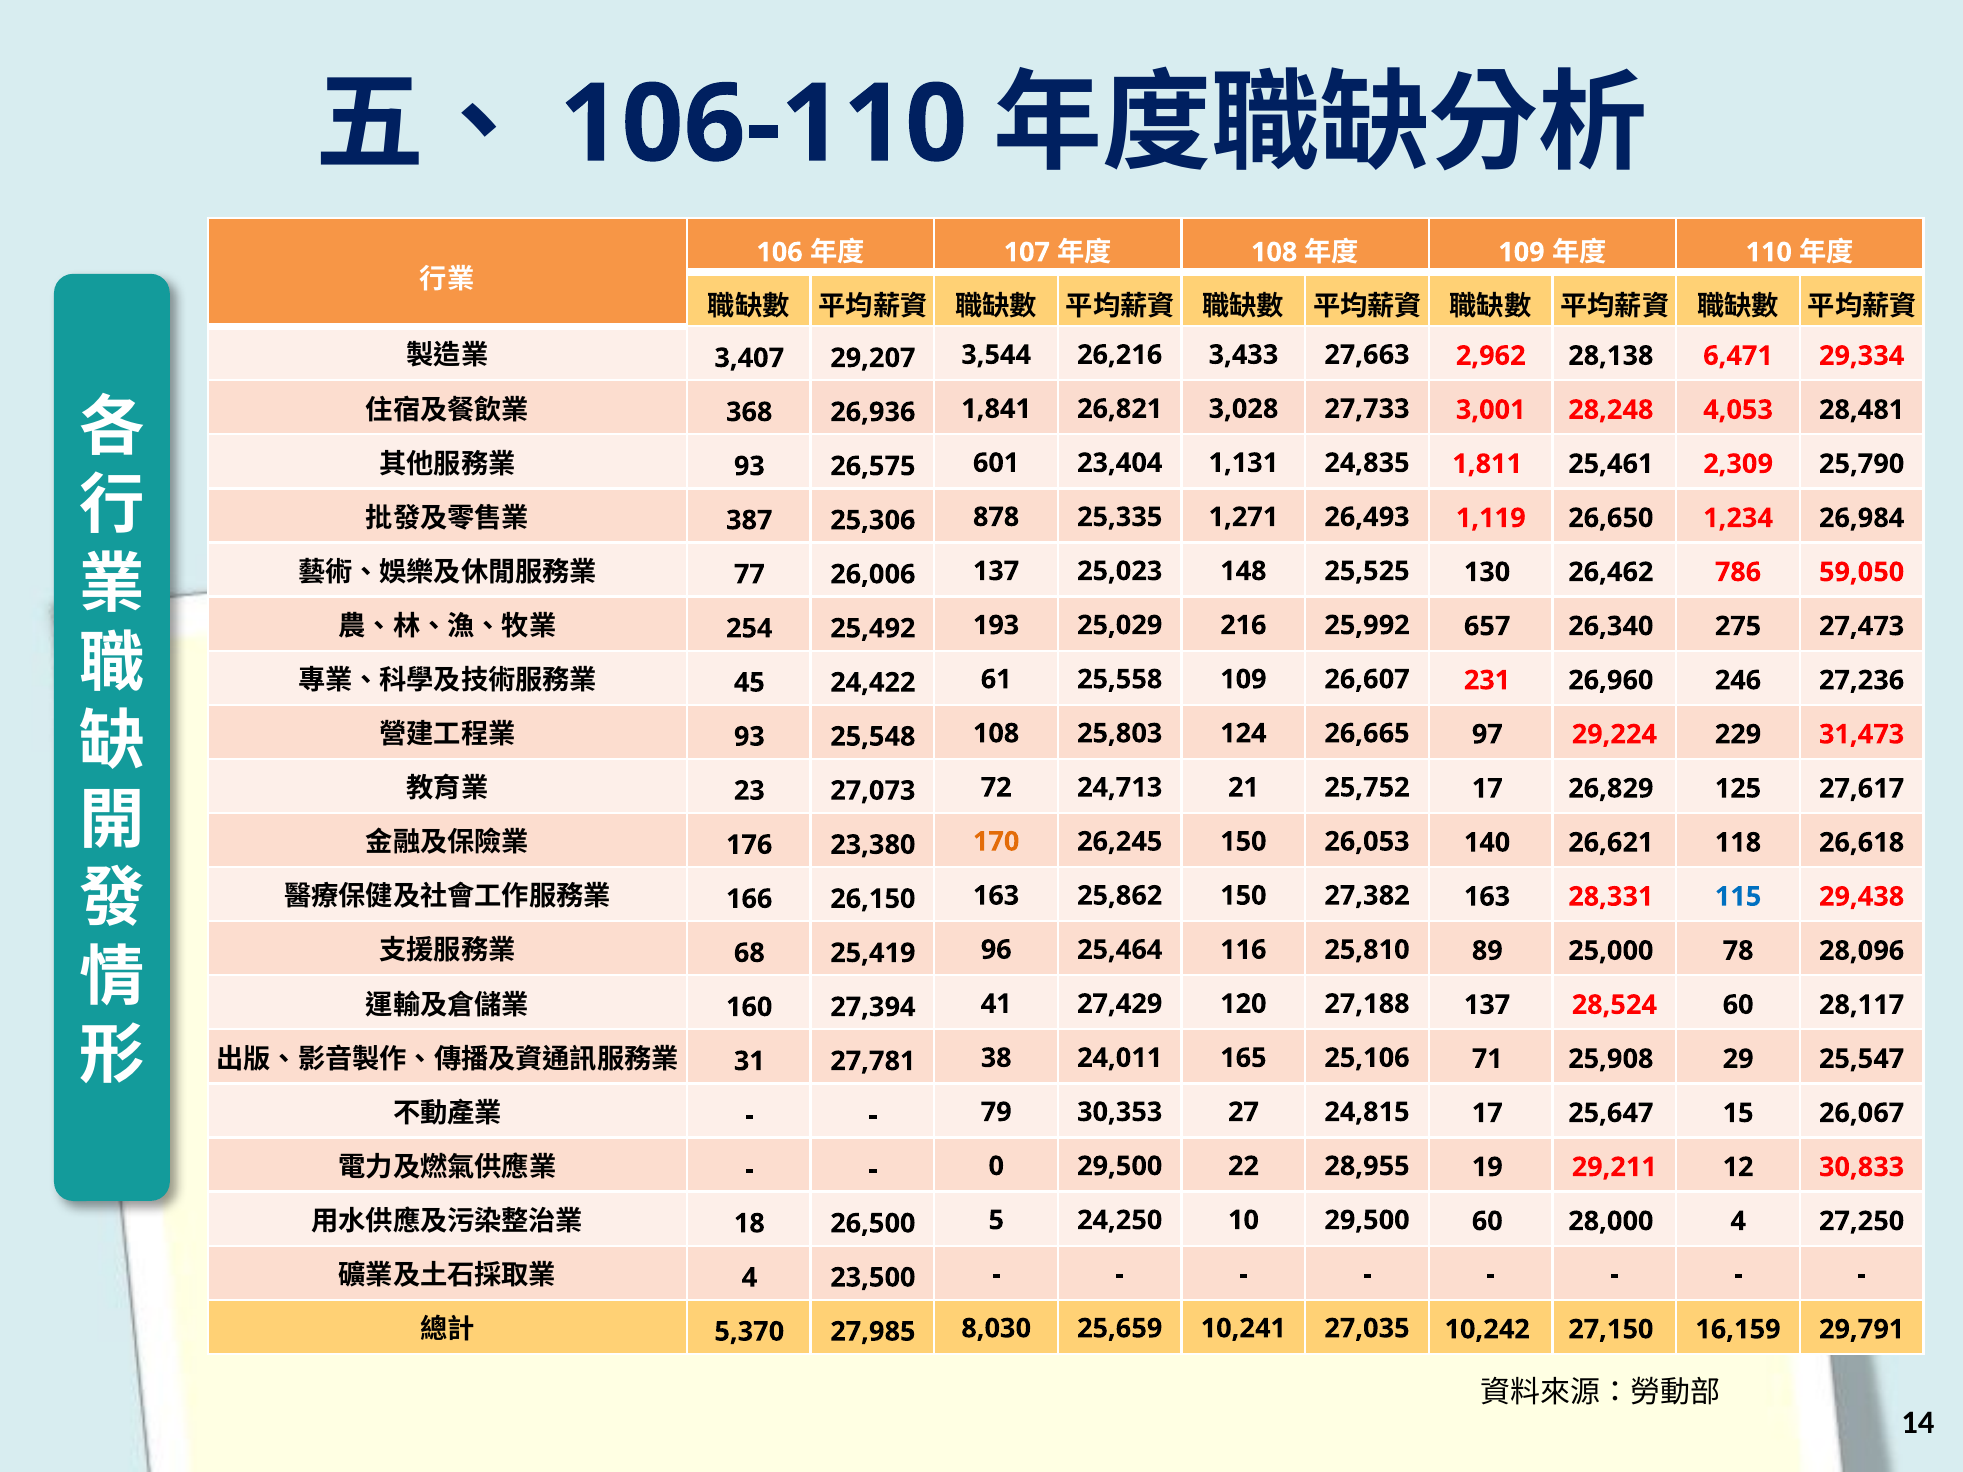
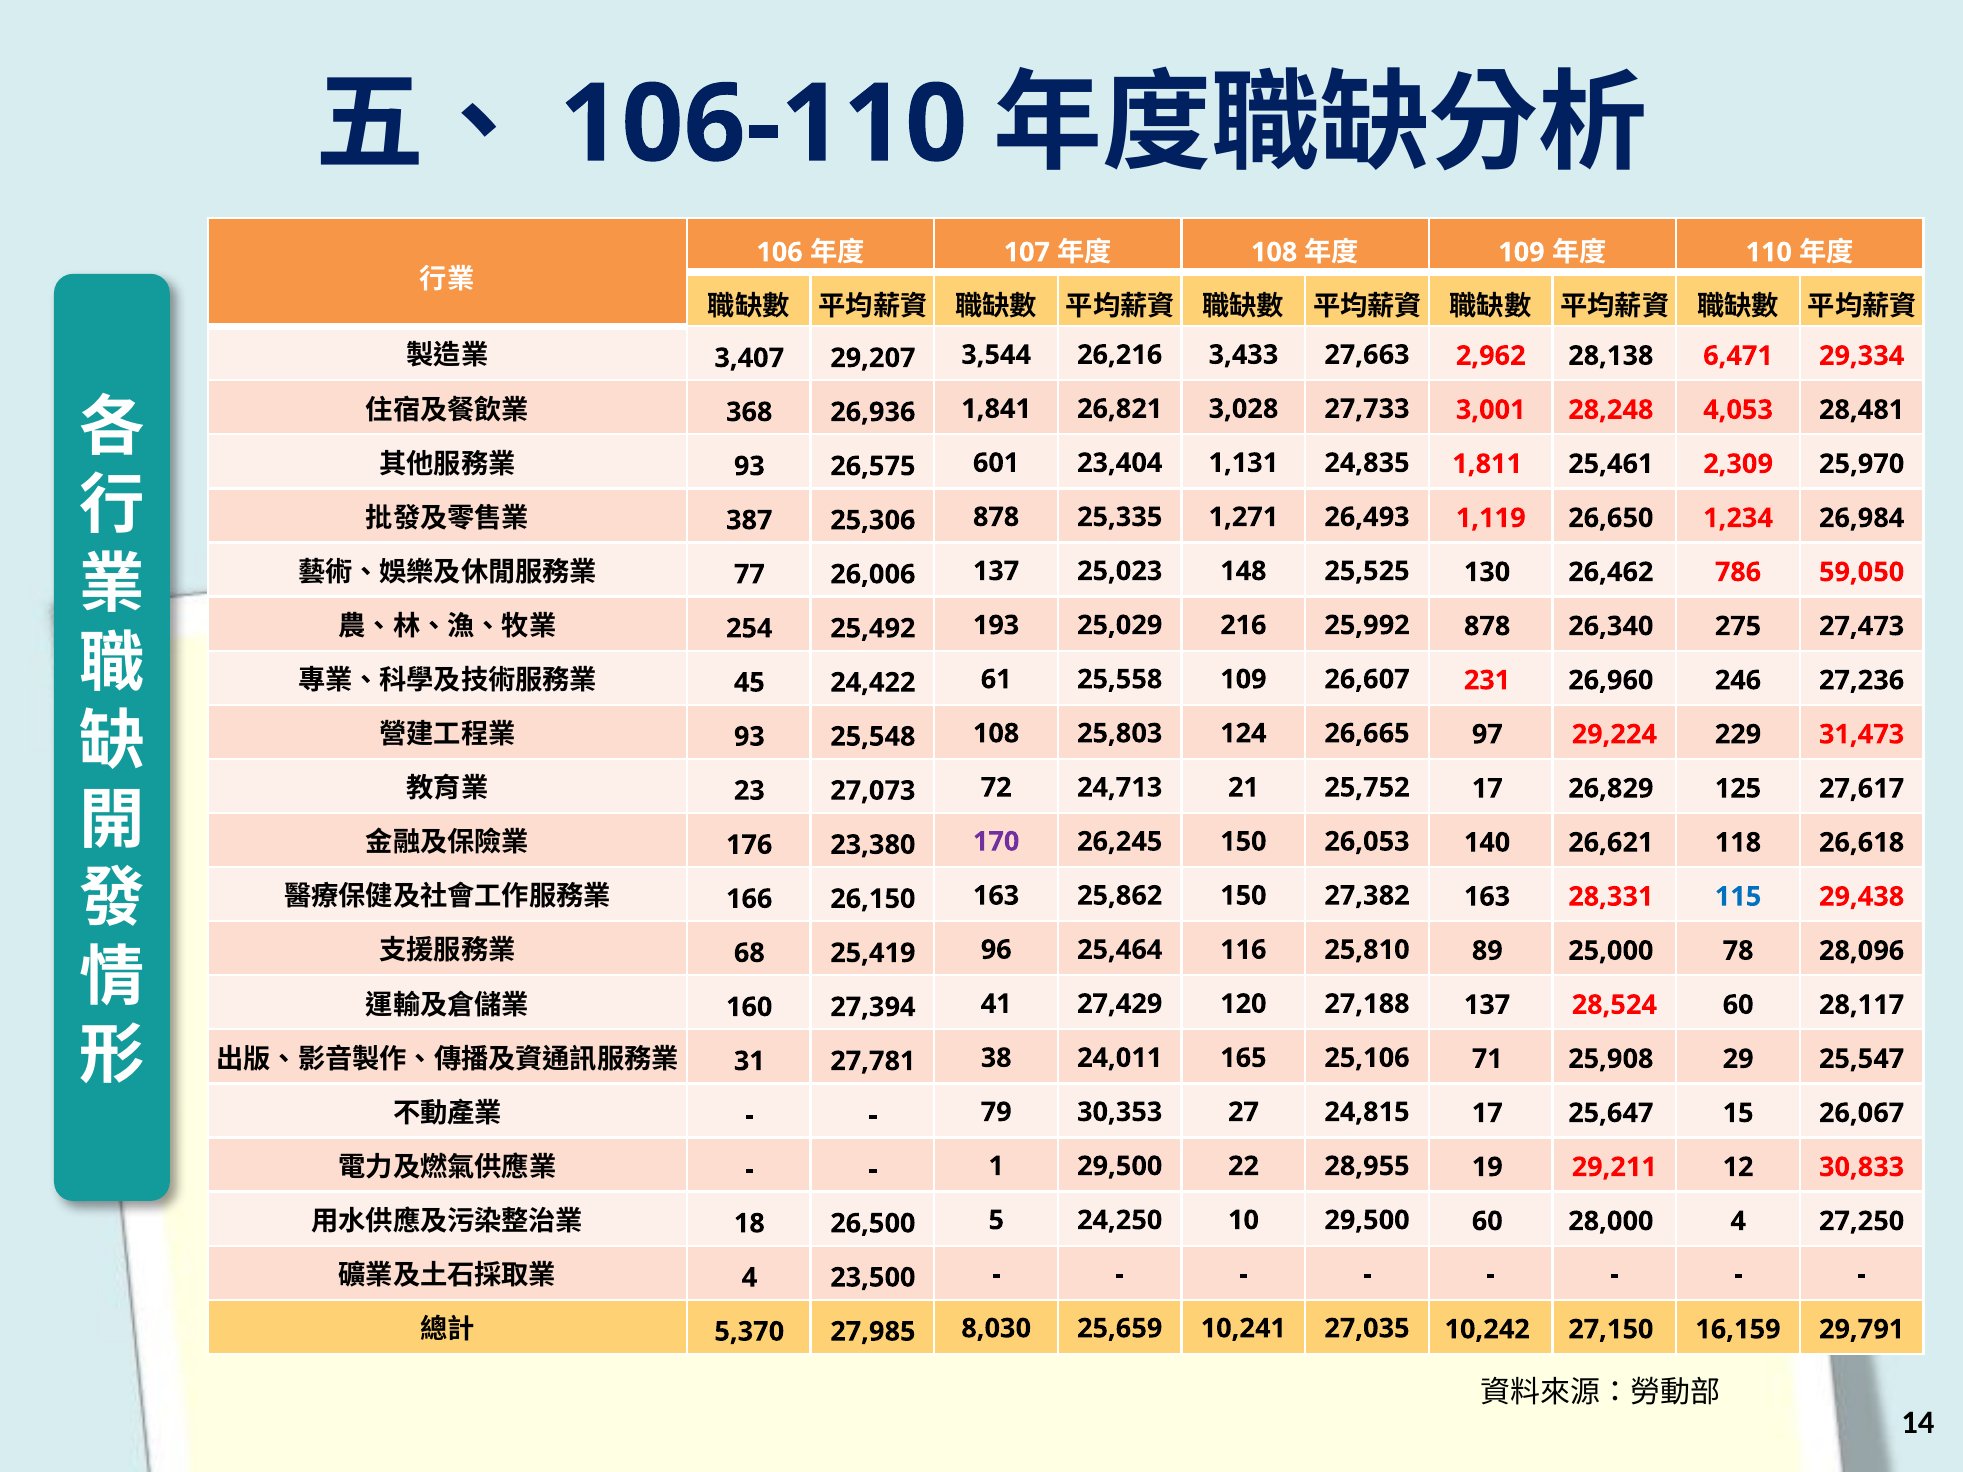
25,790: 25,790 -> 25,970
25,992 657: 657 -> 878
170 colour: orange -> purple
0: 0 -> 1
